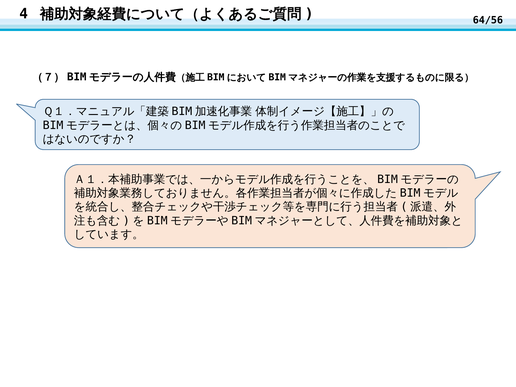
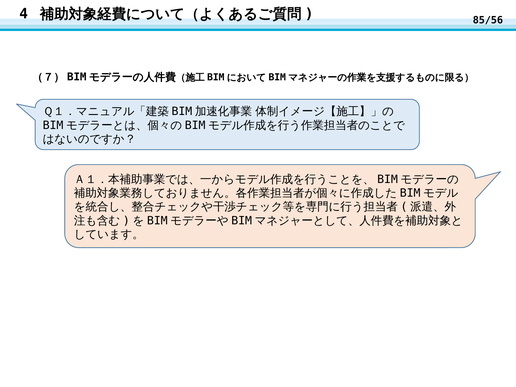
64/56: 64/56 -> 85/56
